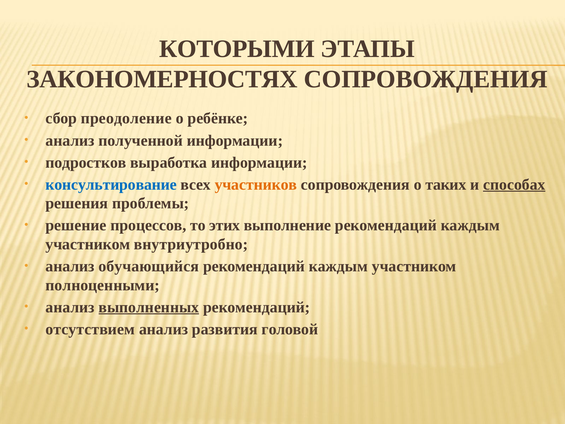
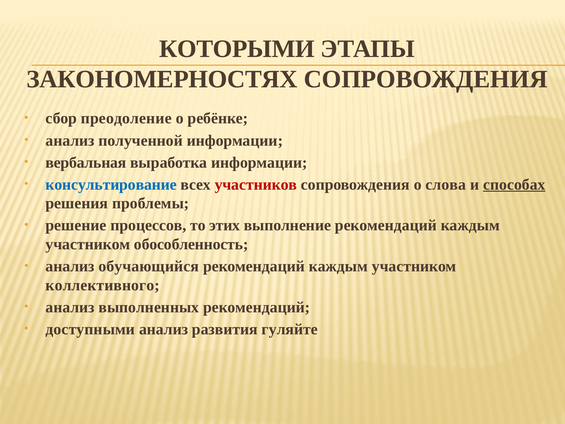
подростков: подростков -> вербальная
участников colour: orange -> red
таких: таких -> слова
внутриутробно: внутриутробно -> обособленность
полноценными: полноценными -> коллективного
выполненных underline: present -> none
отсутствием: отсутствием -> доступными
головой: головой -> гуляйте
